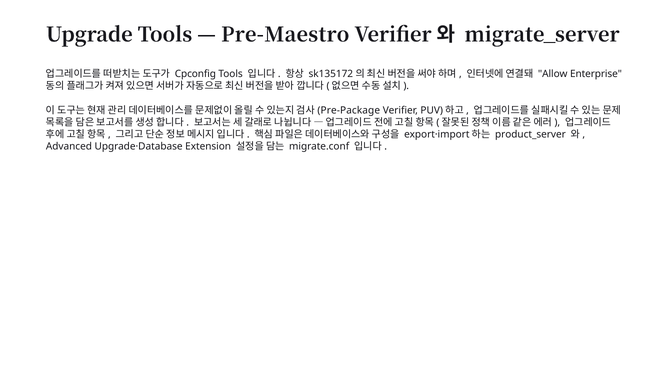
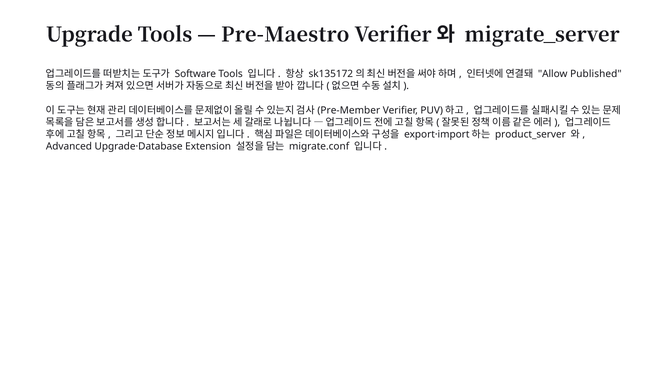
Cpconfig: Cpconfig -> Software
Enterprise: Enterprise -> Published
Pre-Package: Pre-Package -> Pre-Member
